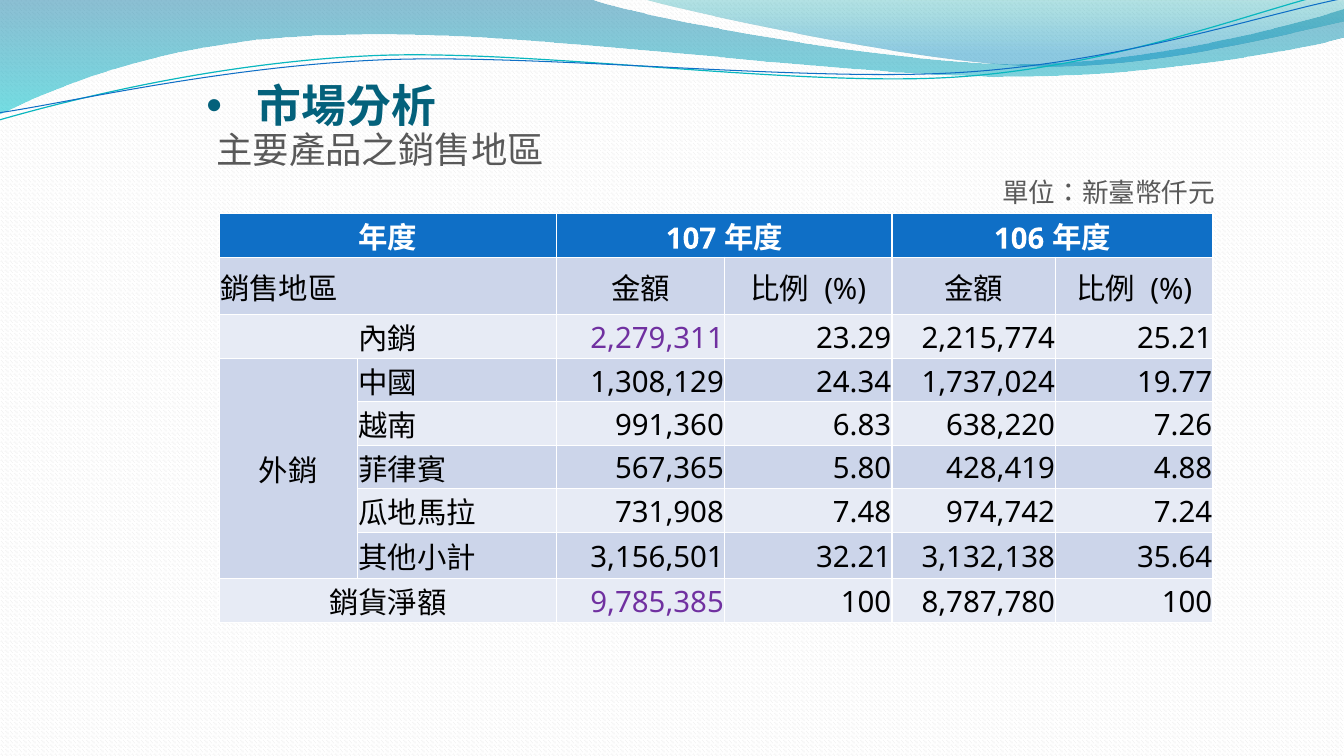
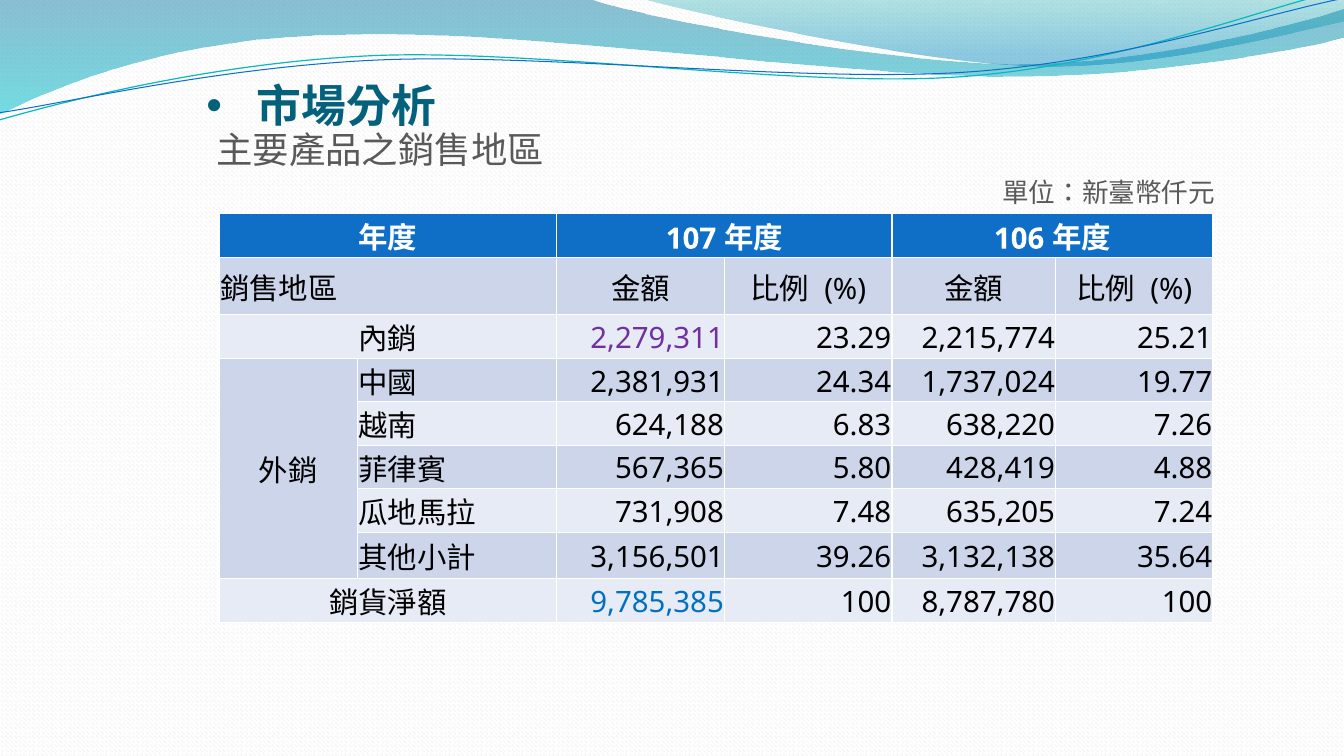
1,308,129: 1,308,129 -> 2,381,931
991,360: 991,360 -> 624,188
974,742: 974,742 -> 635,205
32.21: 32.21 -> 39.26
9,785,385 colour: purple -> blue
